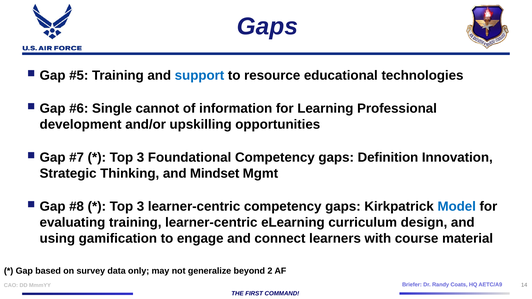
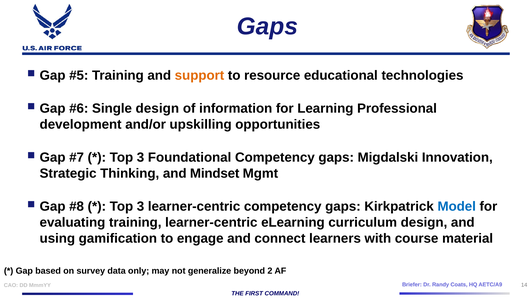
support colour: blue -> orange
Single cannot: cannot -> design
Definition: Definition -> Migdalski
